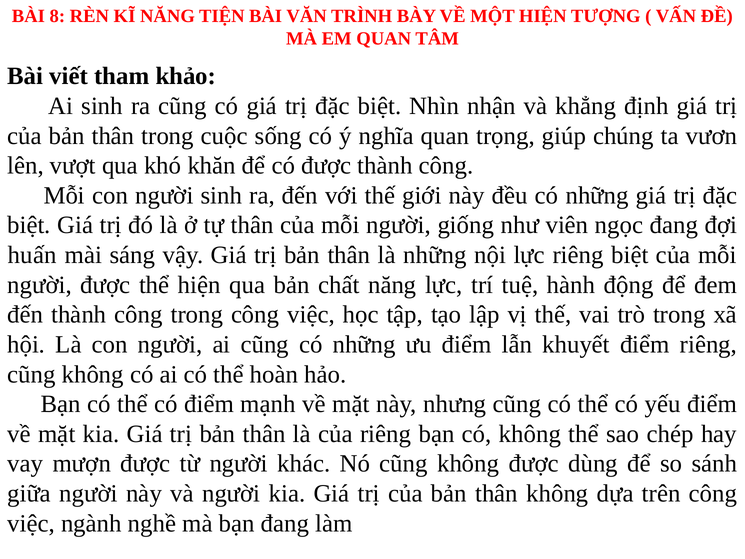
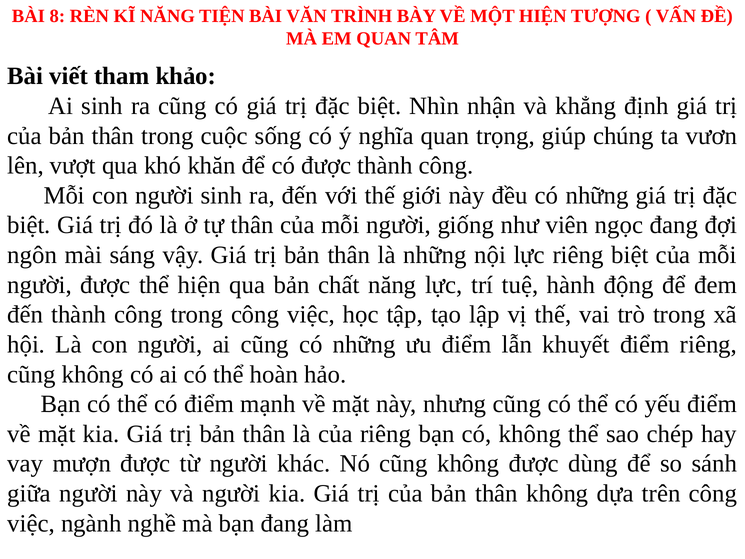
huấn: huấn -> ngôn
